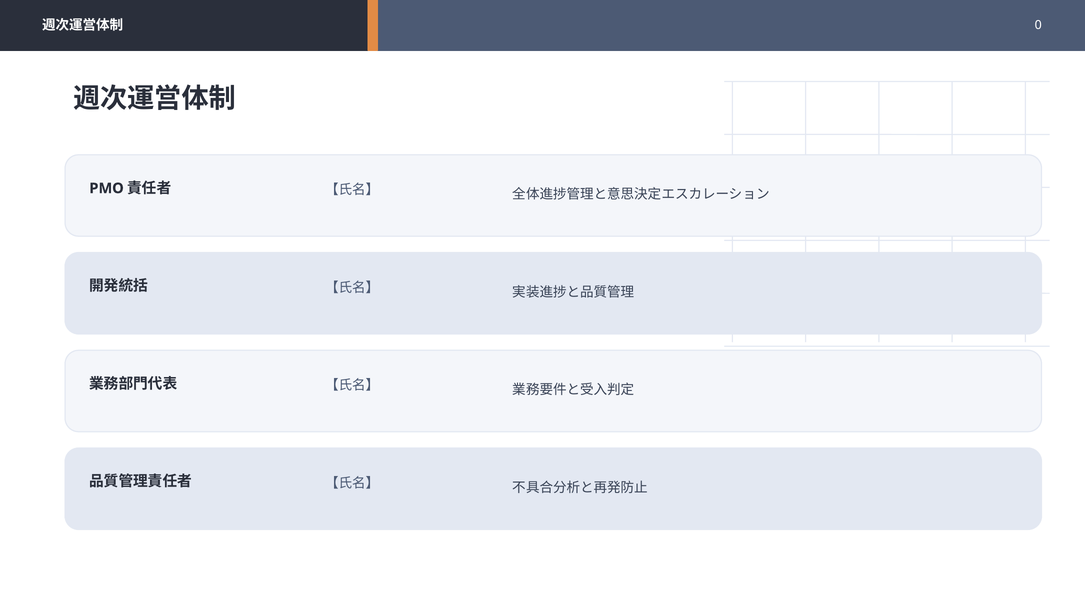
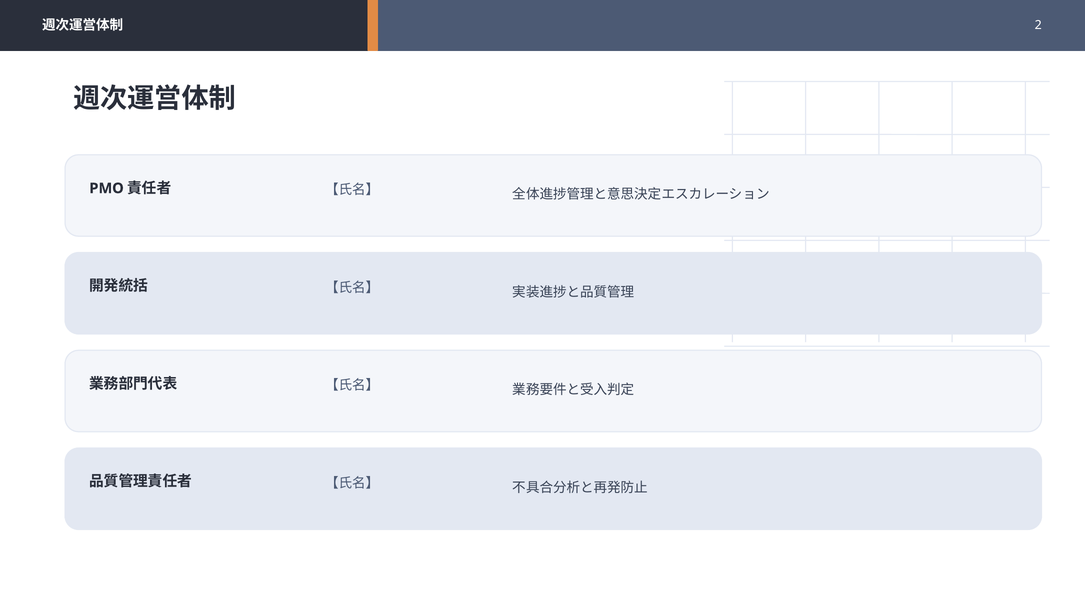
0: 0 -> 2
